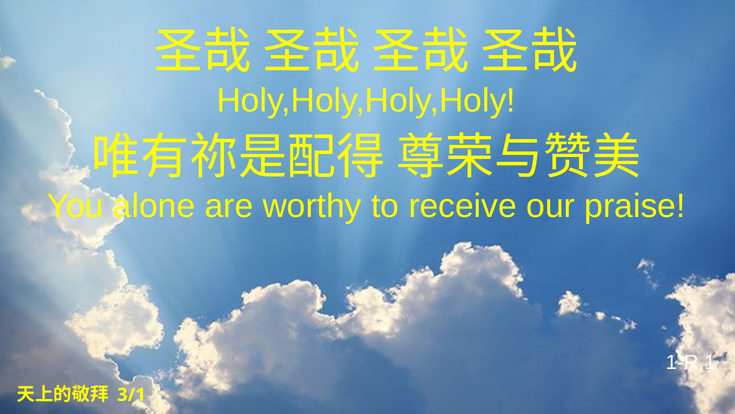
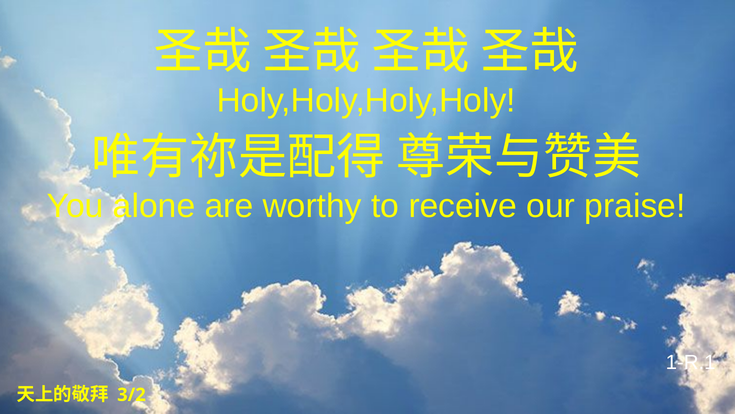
3/1: 3/1 -> 3/2
